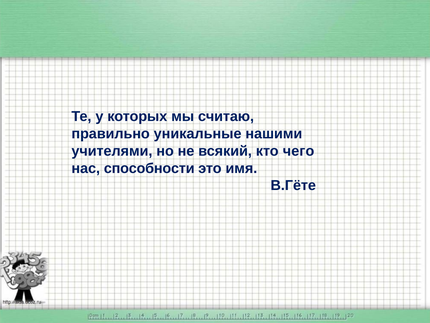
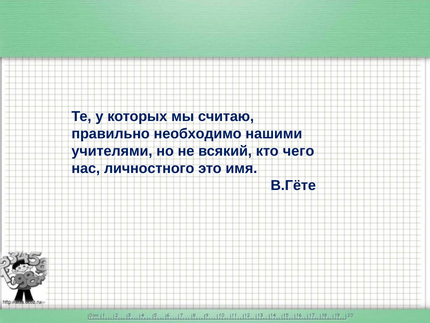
уникальные: уникальные -> необходимо
способности: способности -> личностного
